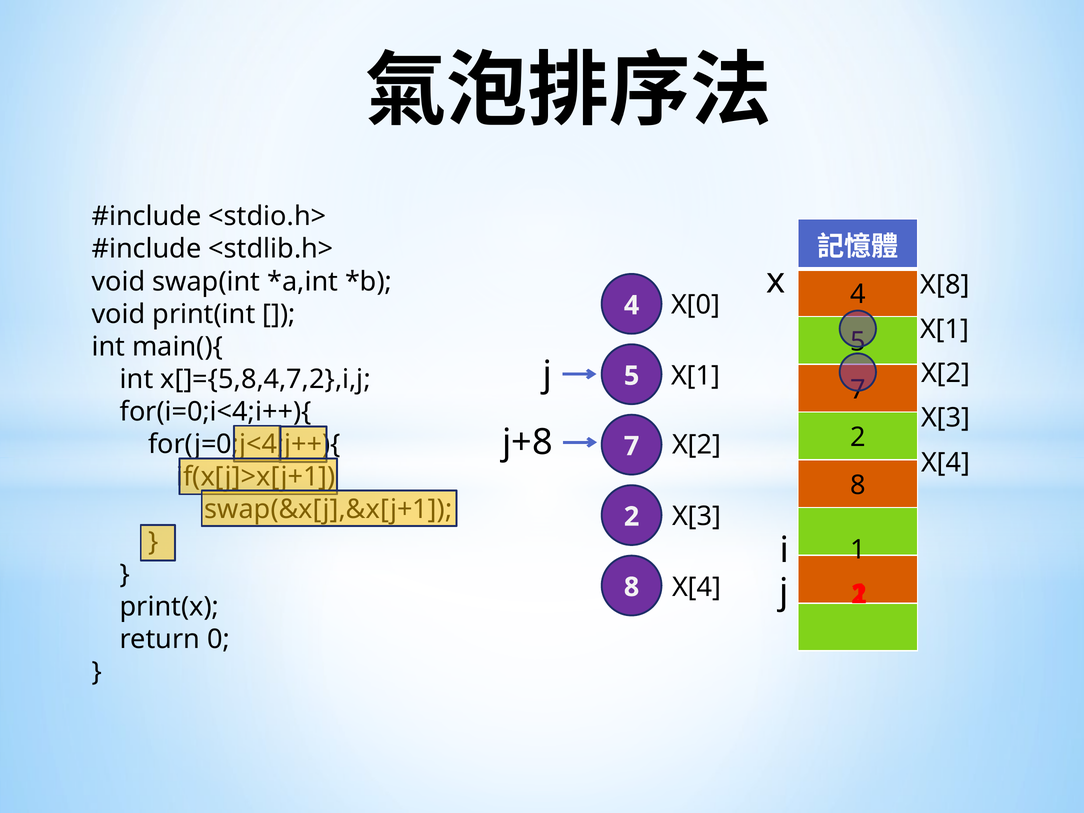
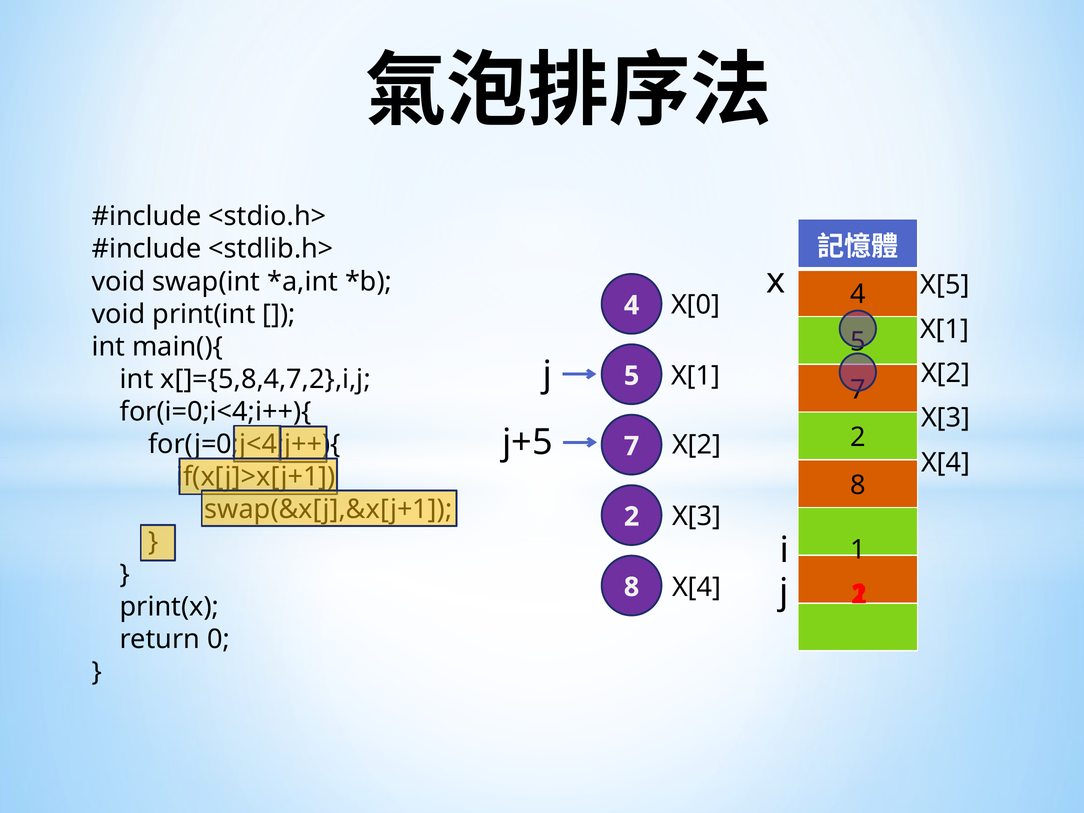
X[8: X[8 -> X[5
j+8: j+8 -> j+5
